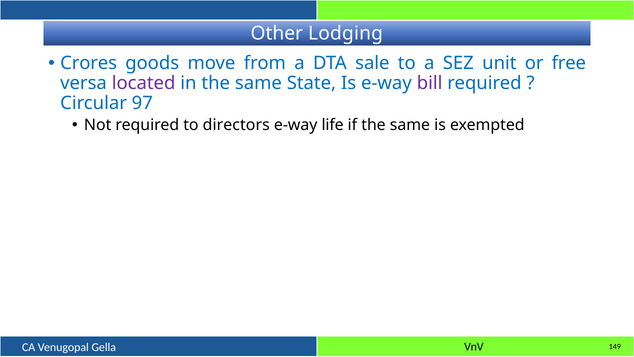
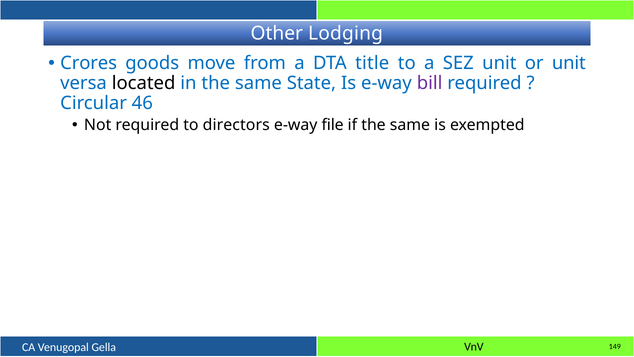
sale: sale -> title
or free: free -> unit
located colour: purple -> black
97: 97 -> 46
life: life -> file
